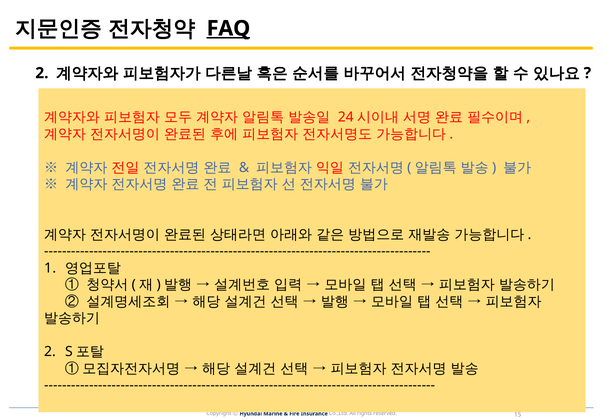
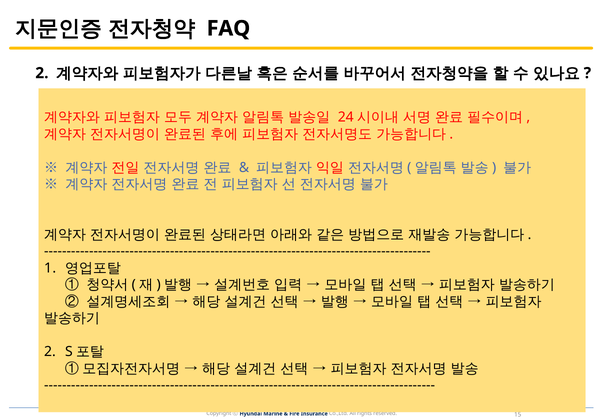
FAQ underline: present -> none
